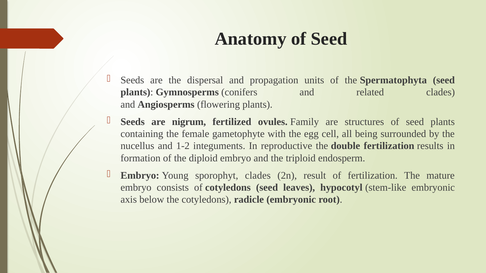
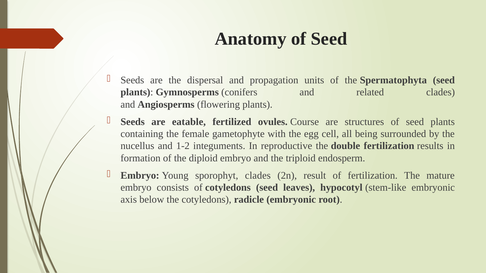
nigrum: nigrum -> eatable
Family: Family -> Course
